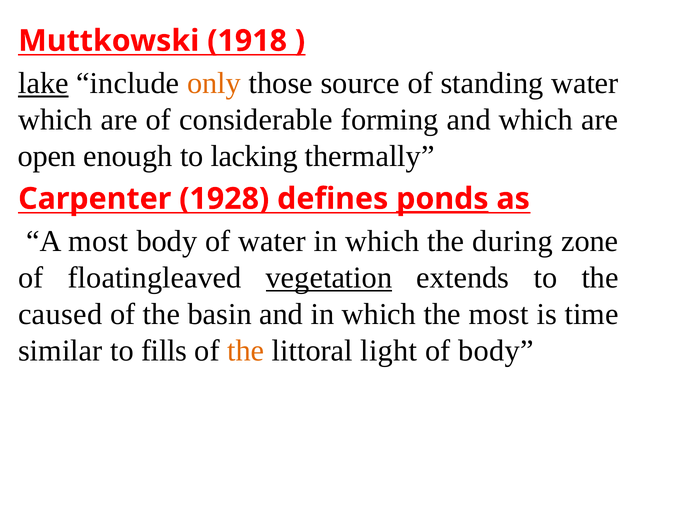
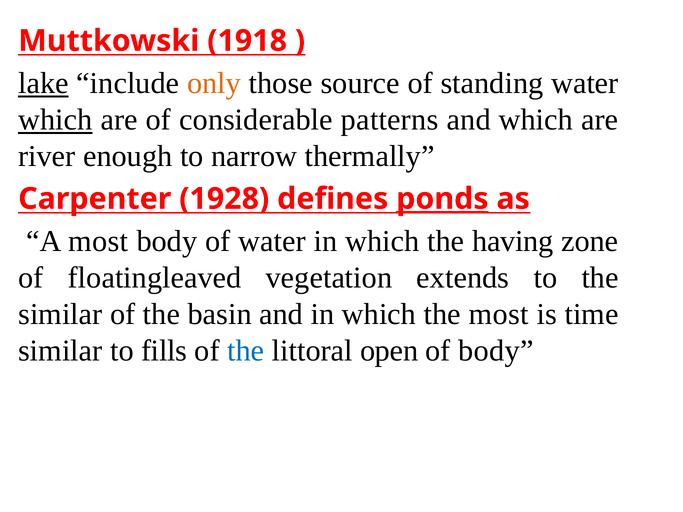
which at (55, 120) underline: none -> present
forming: forming -> patterns
open: open -> river
lacking: lacking -> narrow
during: during -> having
vegetation underline: present -> none
caused at (60, 314): caused -> similar
the at (246, 351) colour: orange -> blue
light: light -> open
